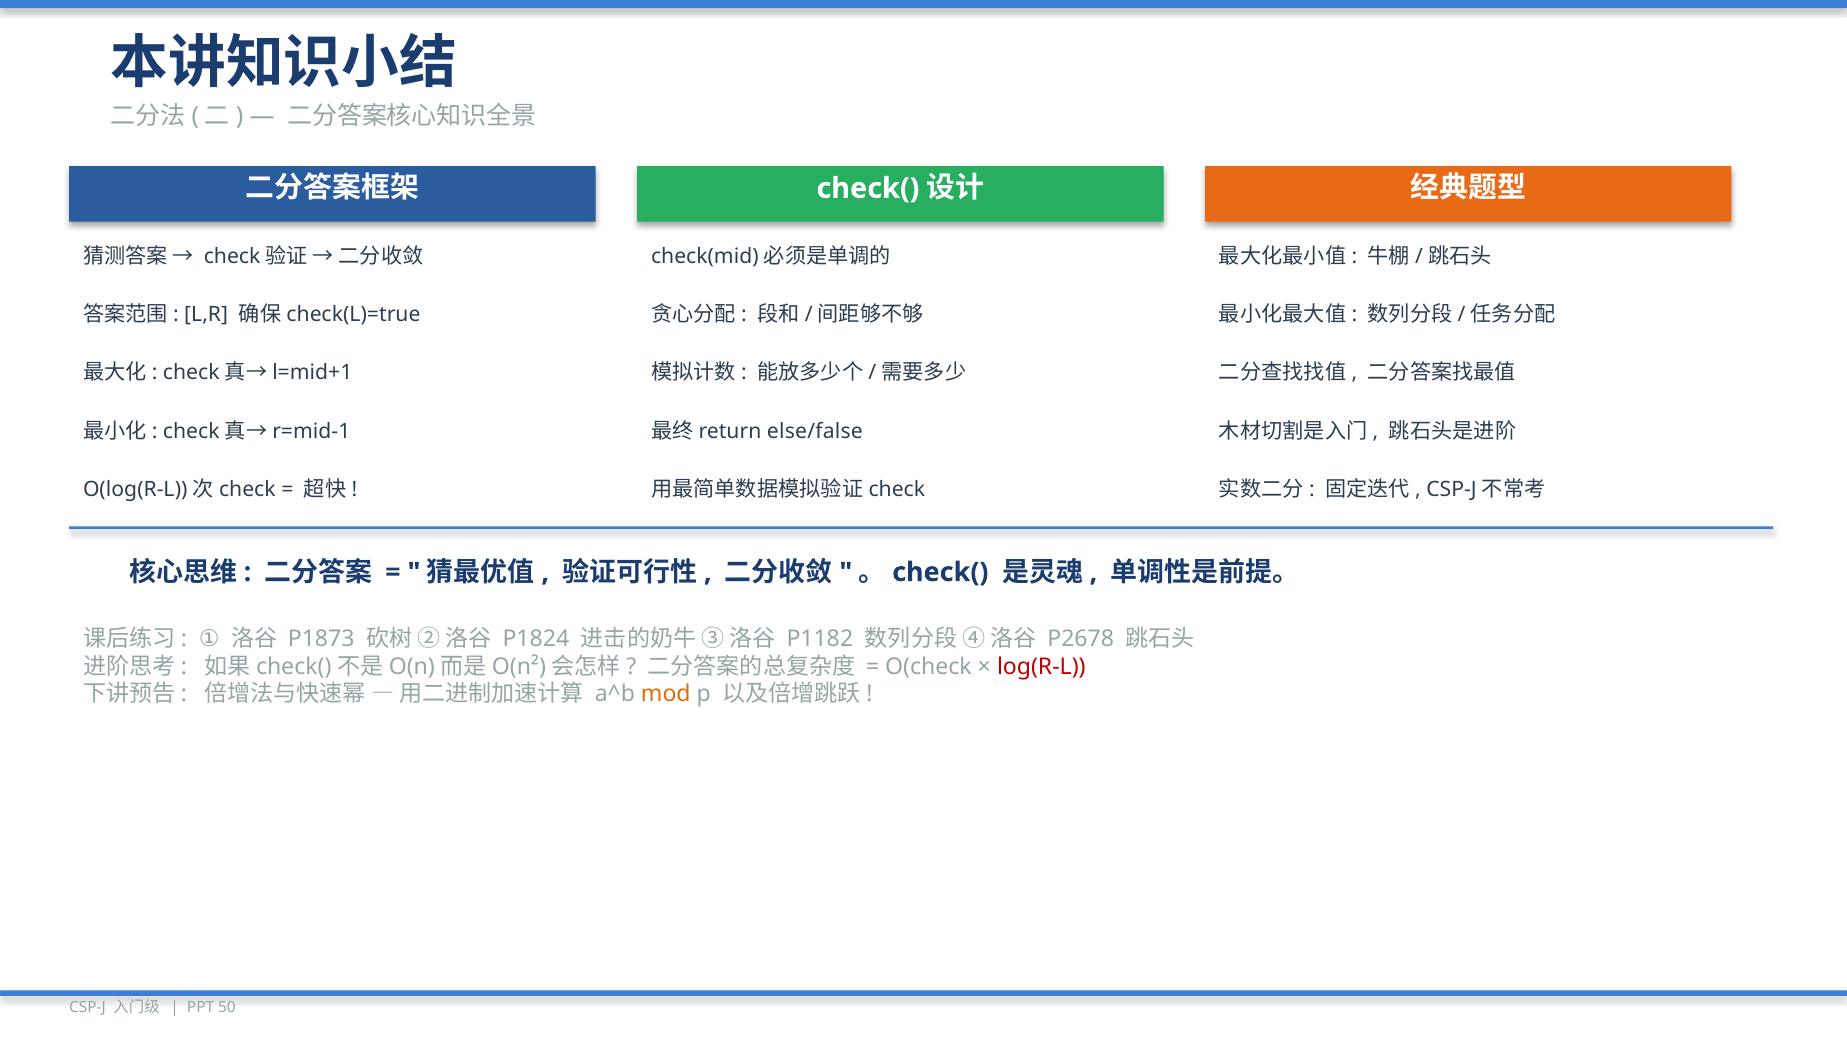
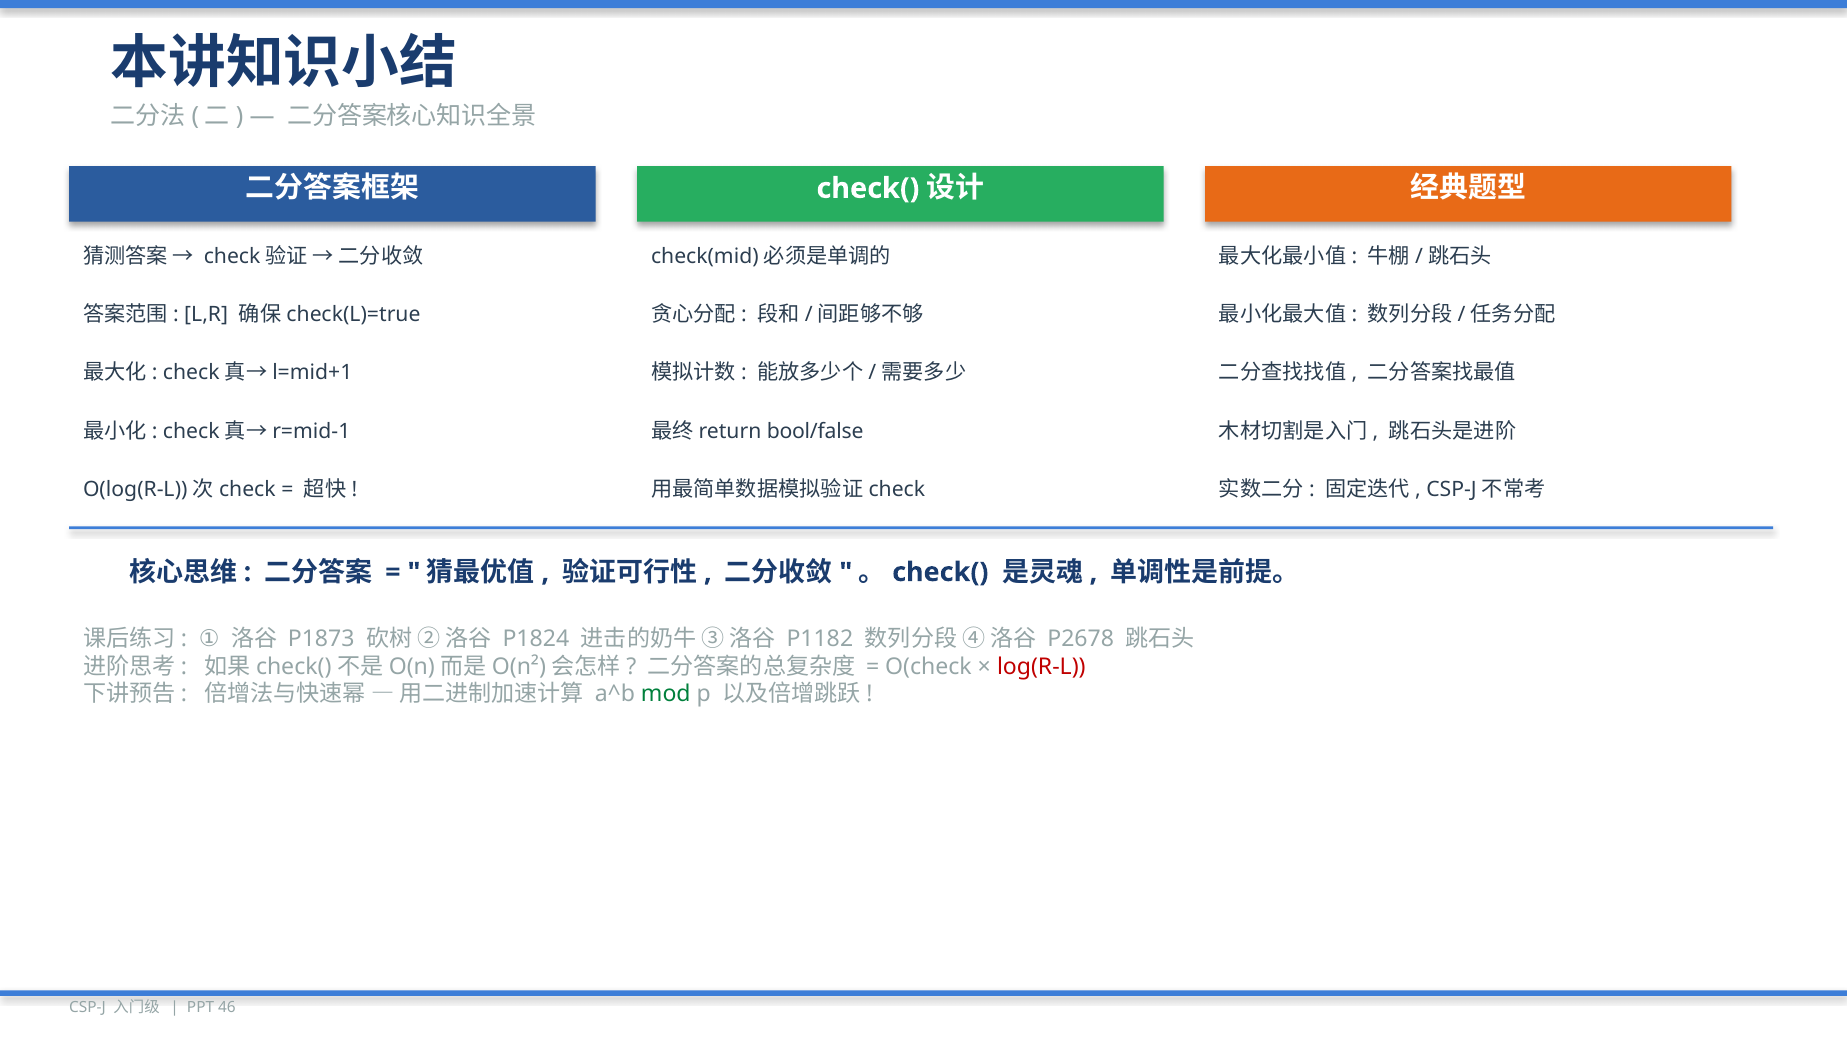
else/false: else/false -> bool/false
mod colour: orange -> green
50: 50 -> 46
